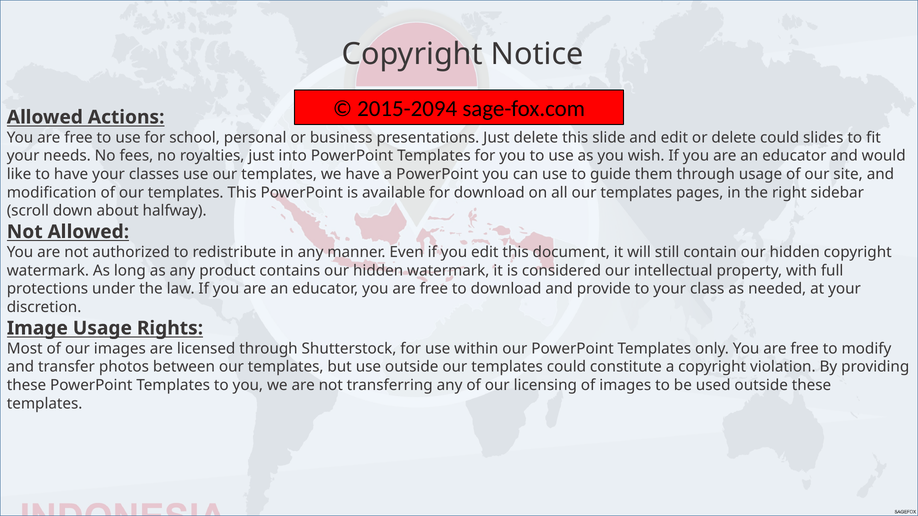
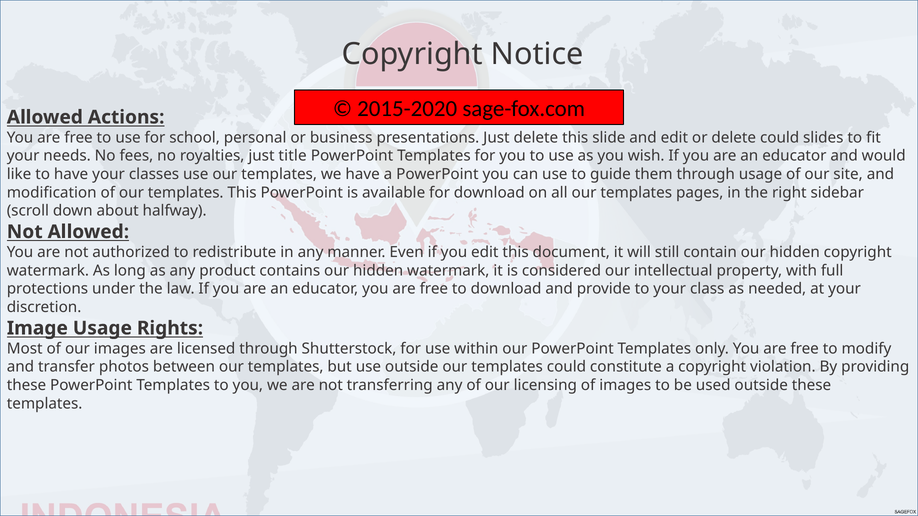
2015-2094: 2015-2094 -> 2015-2020
into: into -> title
